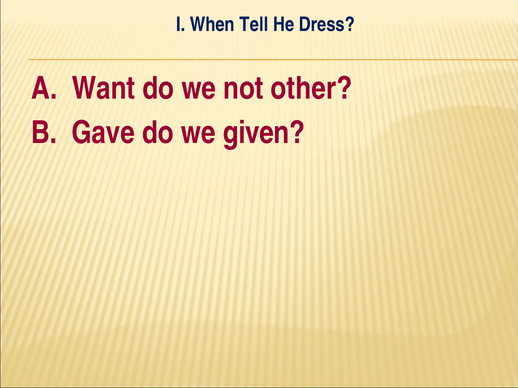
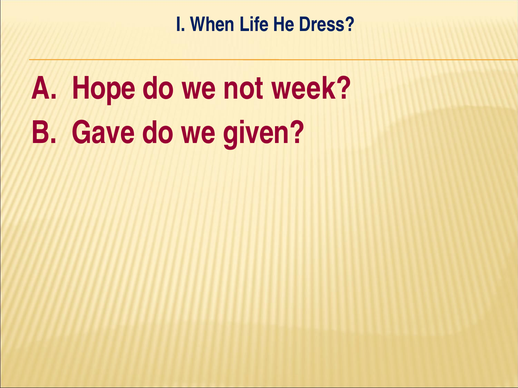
Tell: Tell -> Life
Want: Want -> Hope
other: other -> week
